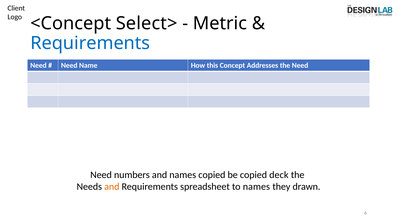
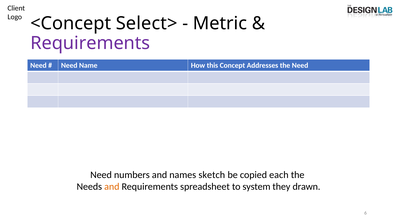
Requirements at (90, 43) colour: blue -> purple
names copied: copied -> sketch
deck: deck -> each
to names: names -> system
